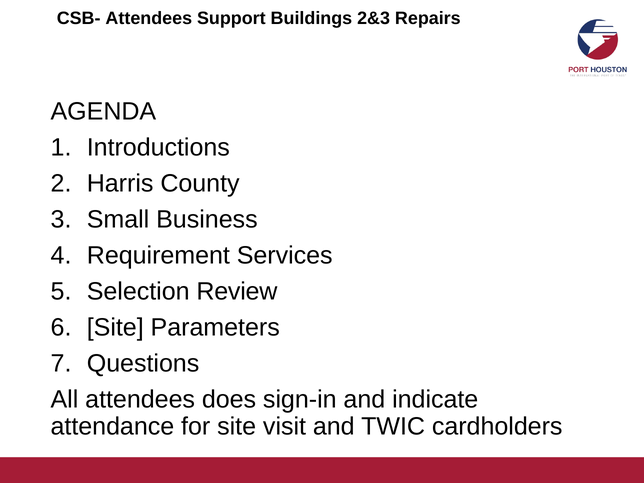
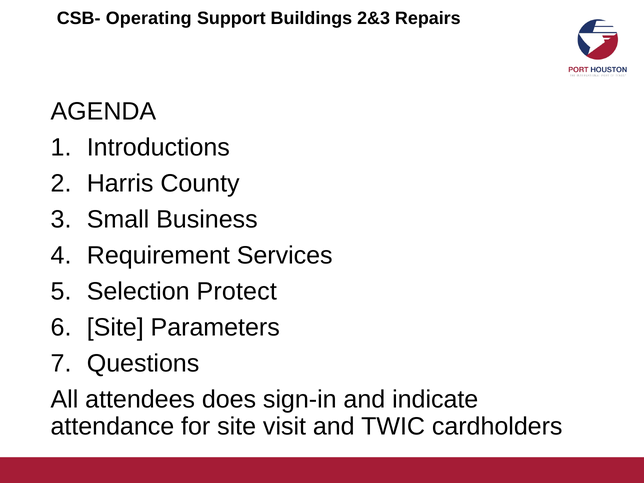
CSB- Attendees: Attendees -> Operating
Review: Review -> Protect
